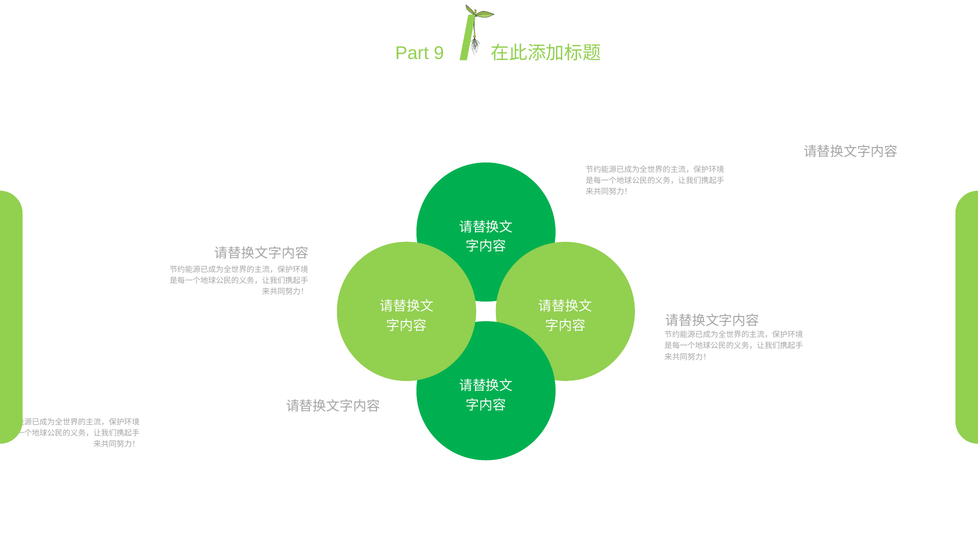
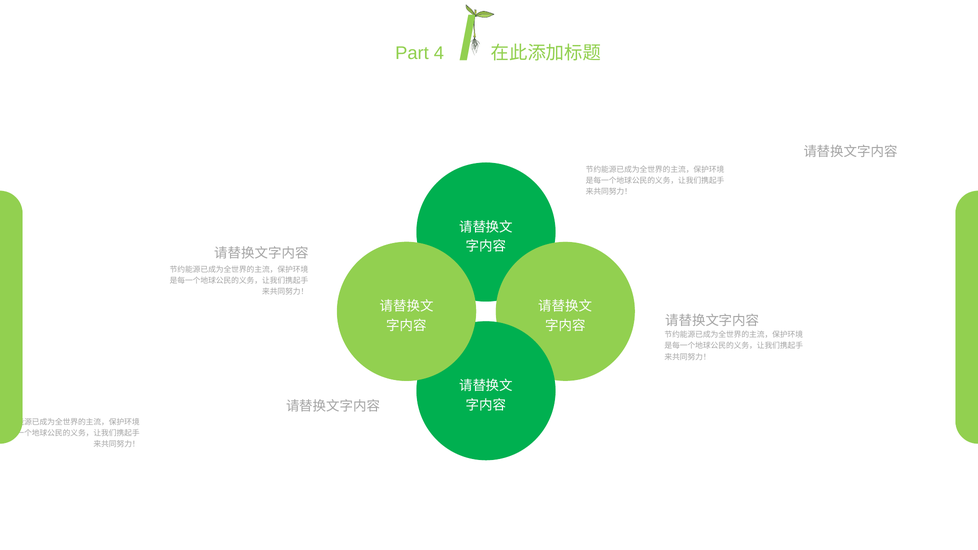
9: 9 -> 4
